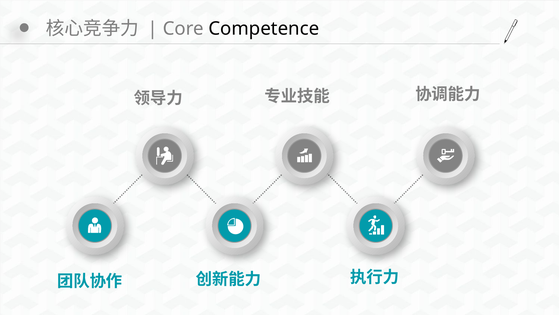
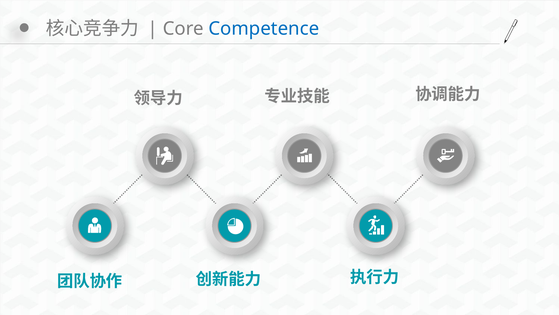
Competence colour: black -> blue
